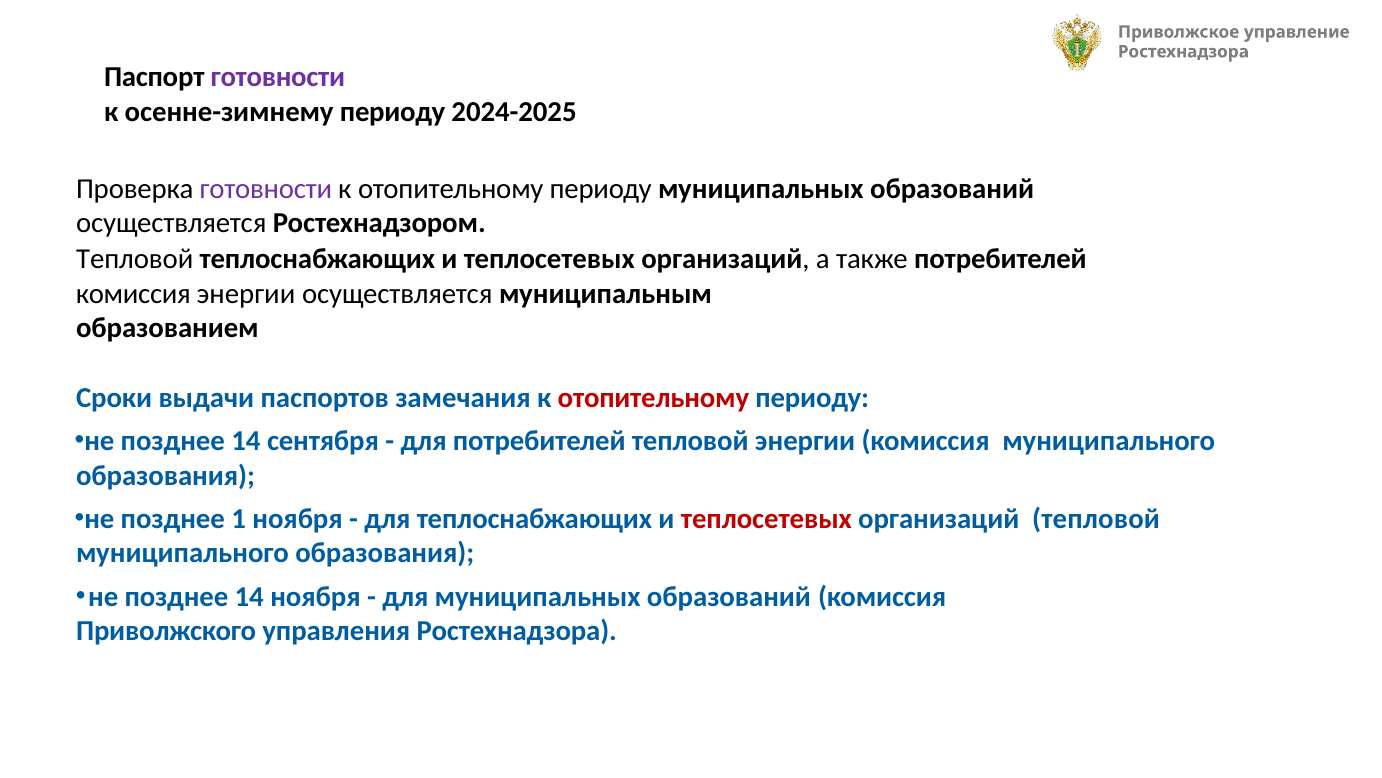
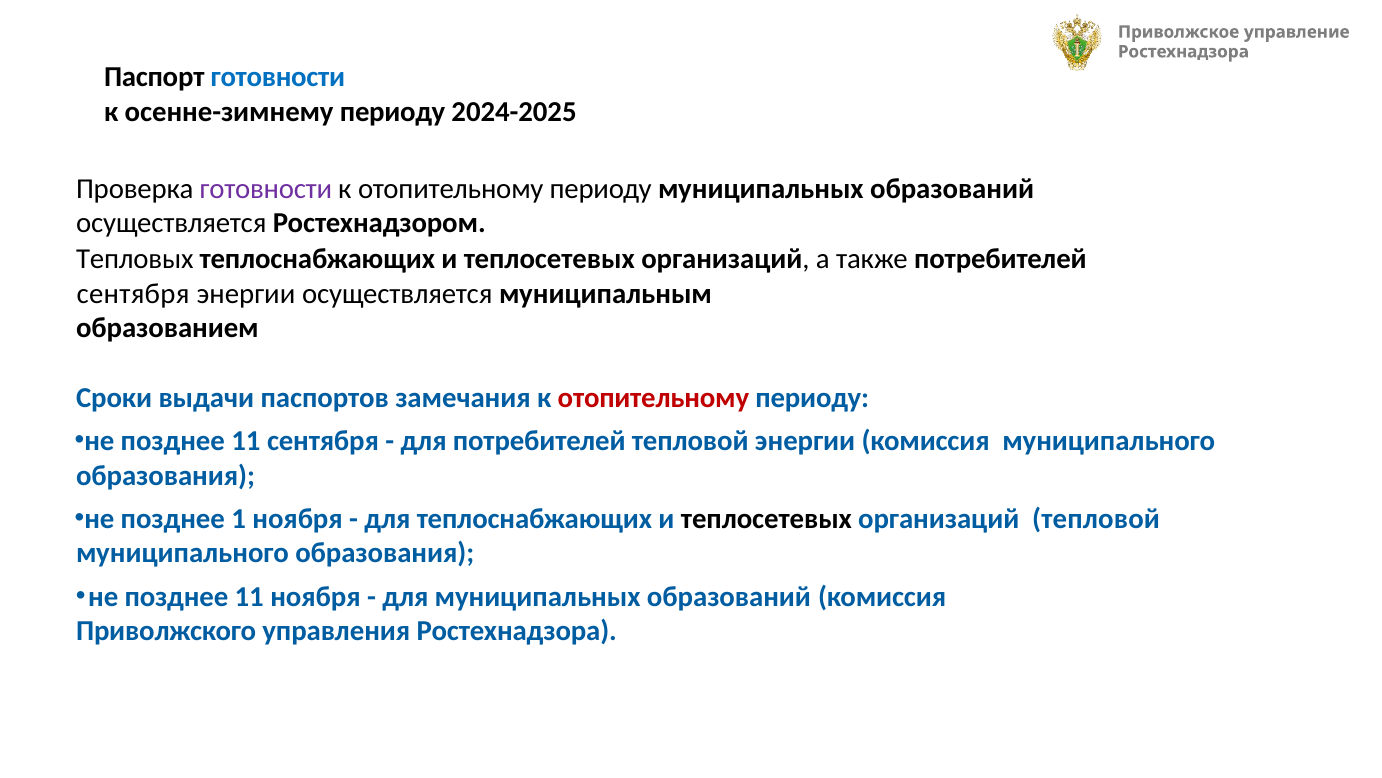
готовности at (278, 77) colour: purple -> blue
Тепловой at (135, 259): Тепловой -> Тепловых
комиссия at (133, 294): комиссия -> сентября
14 at (246, 441): 14 -> 11
теплосетевых at (766, 518) colour: red -> black
14 at (249, 596): 14 -> 11
